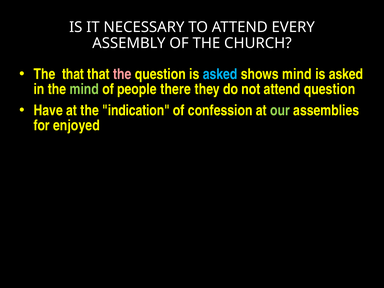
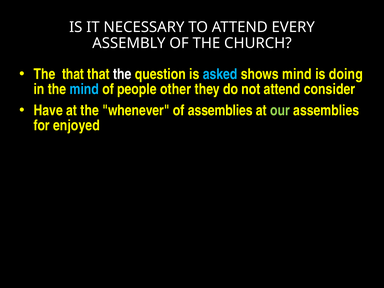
the at (122, 74) colour: pink -> white
asked at (346, 74): asked -> doing
mind at (84, 89) colour: light green -> light blue
there: there -> other
attend question: question -> consider
indication: indication -> whenever
of confession: confession -> assemblies
